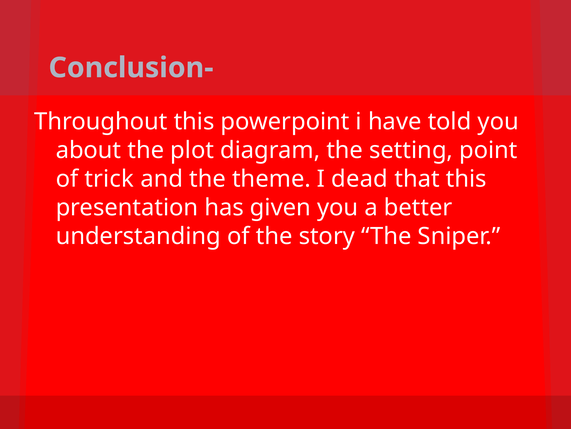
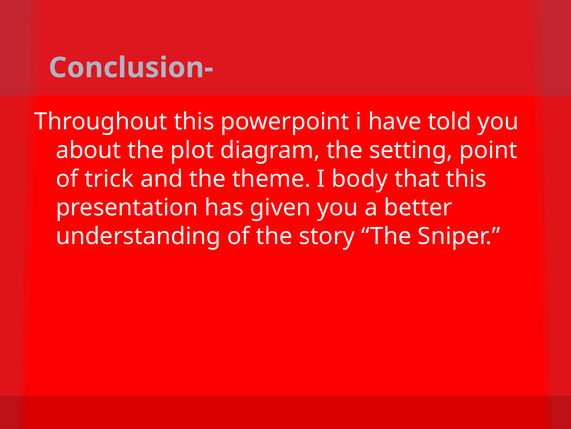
dead: dead -> body
